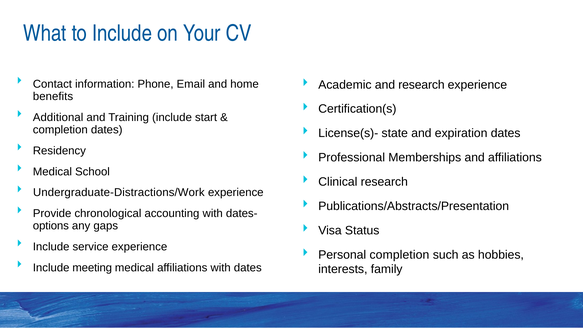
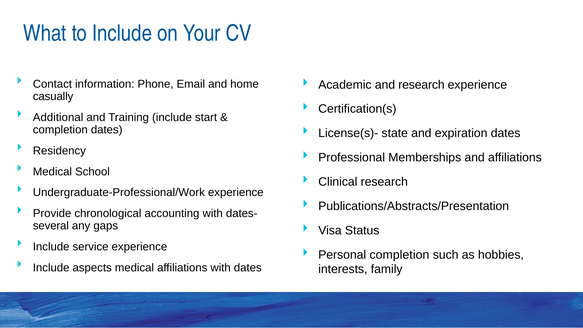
benefits: benefits -> casually
Undergraduate-Distractions/Work: Undergraduate-Distractions/Work -> Undergraduate-Professional/Work
options: options -> several
meeting: meeting -> aspects
